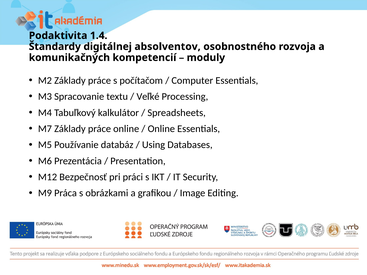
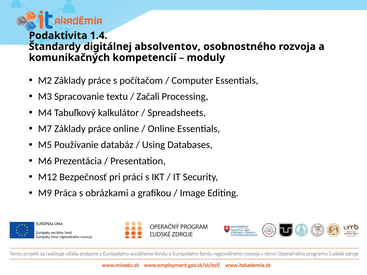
Veľké: Veľké -> Začali
